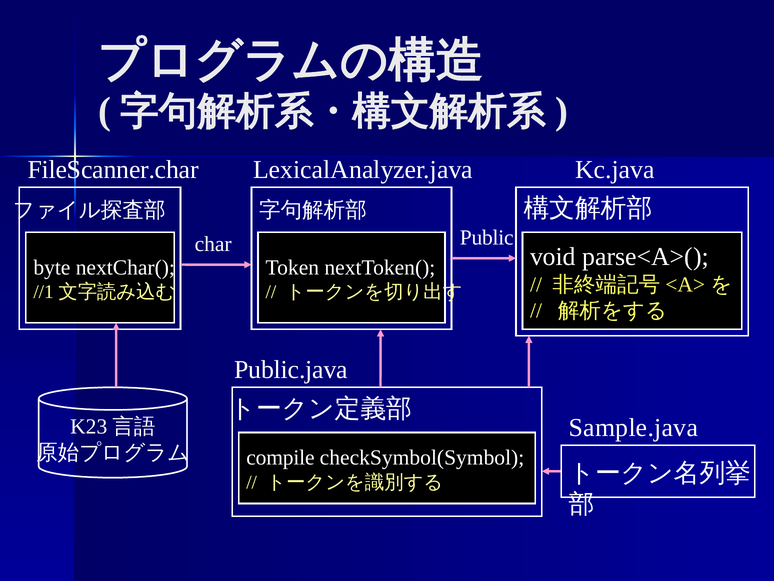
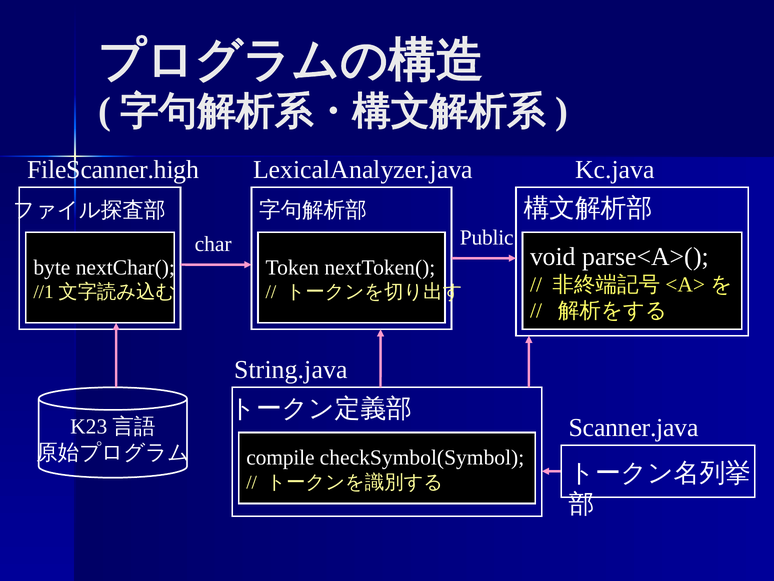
FileScanner.char: FileScanner.char -> FileScanner.high
Public.java: Public.java -> String.java
Sample.java: Sample.java -> Scanner.java
